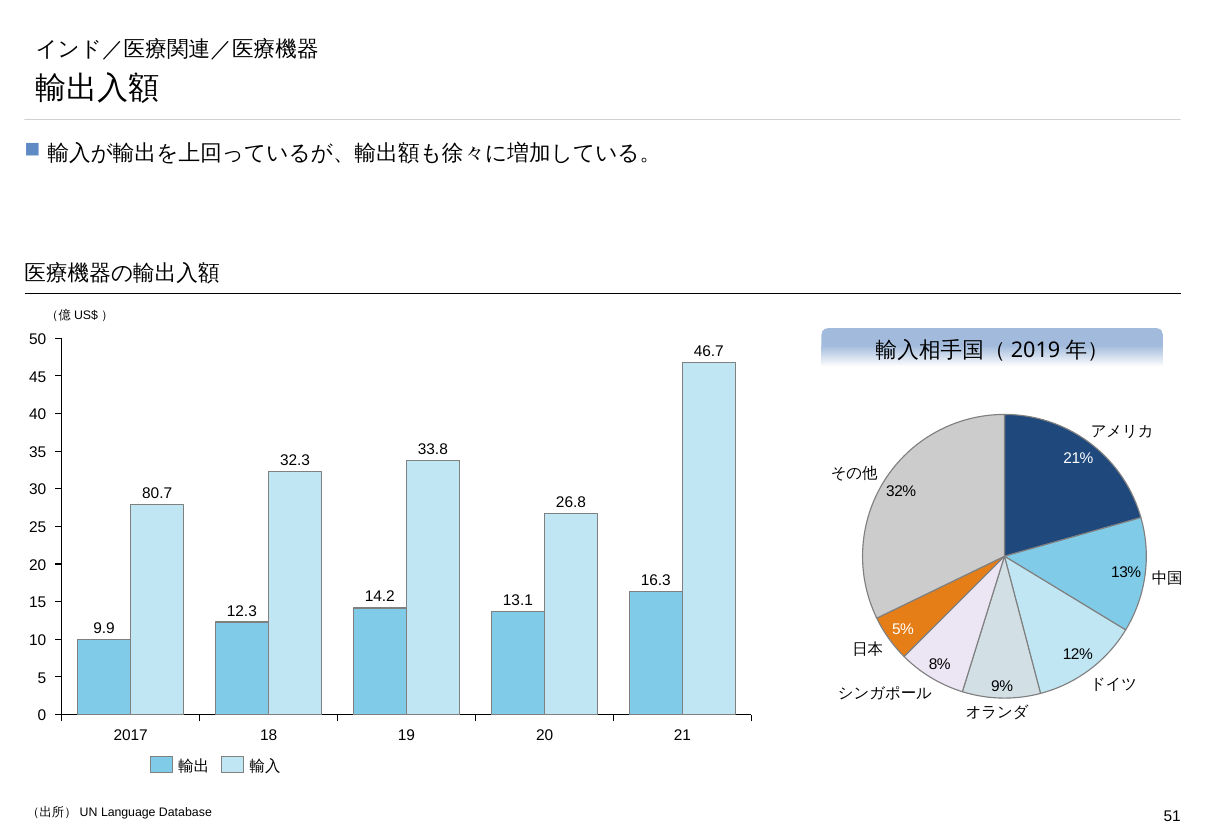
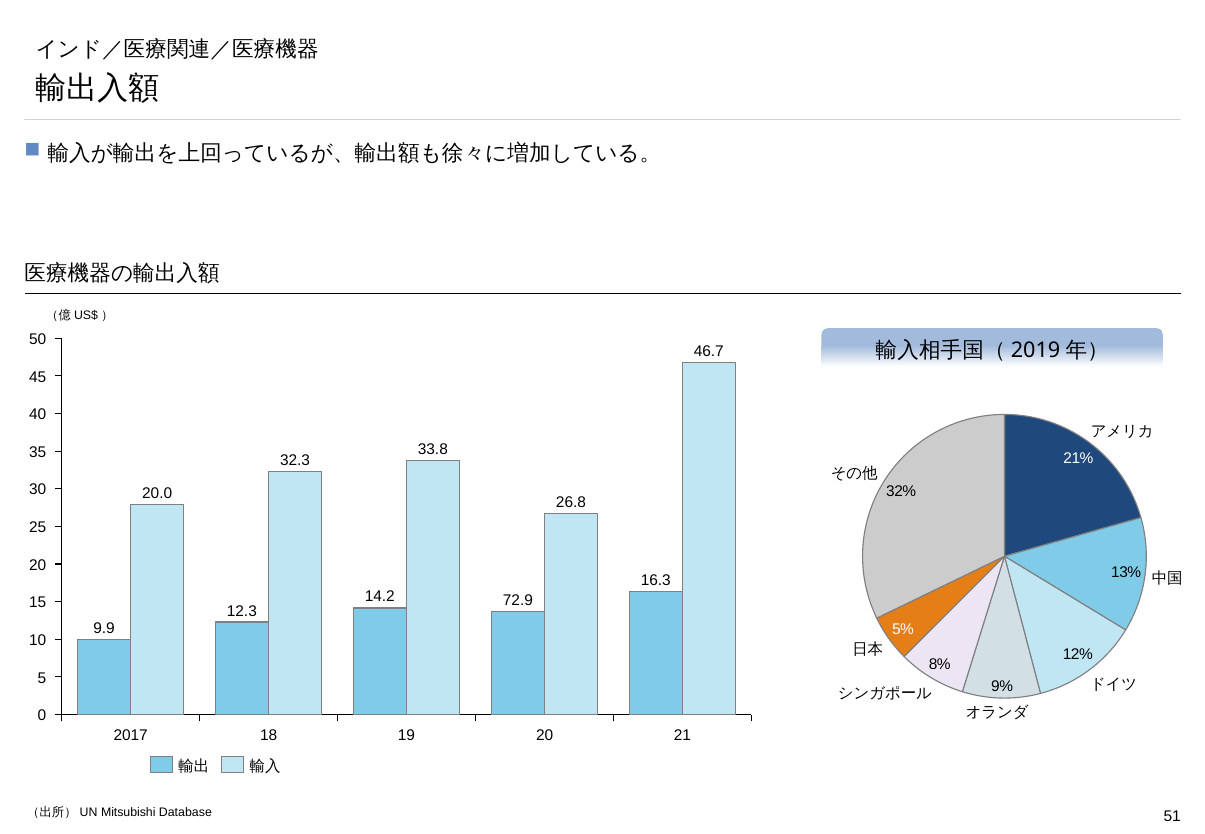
80.7: 80.7 -> 20.0
13.1: 13.1 -> 72.9
Language: Language -> Mitsubishi
